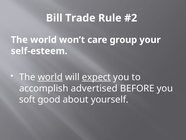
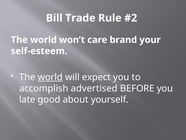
group: group -> brand
expect underline: present -> none
soft: soft -> late
